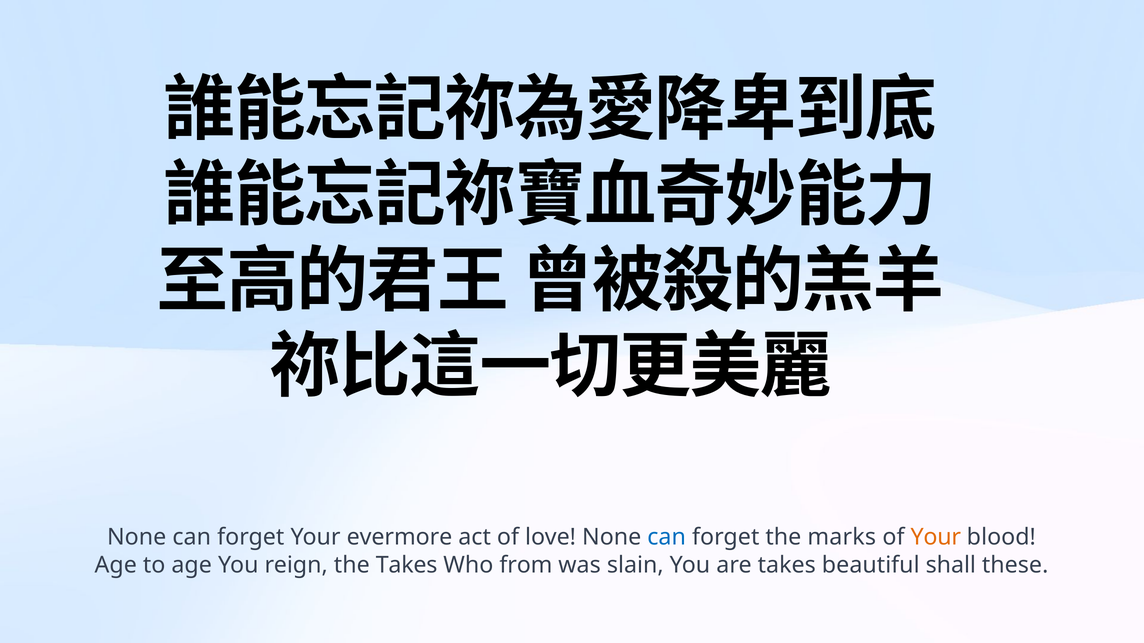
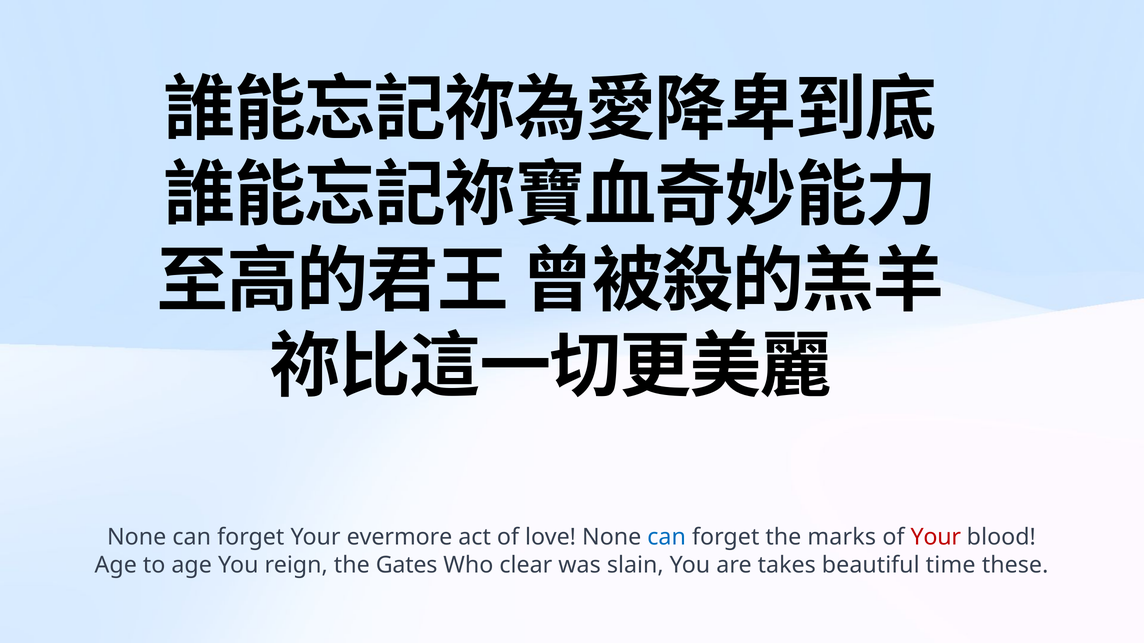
Your at (936, 537) colour: orange -> red
the Takes: Takes -> Gates
from: from -> clear
shall: shall -> time
